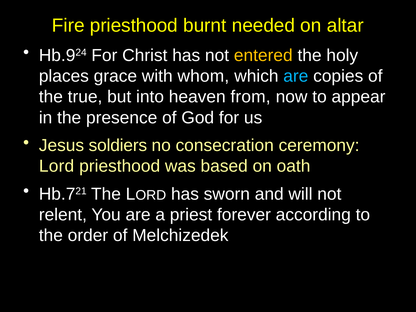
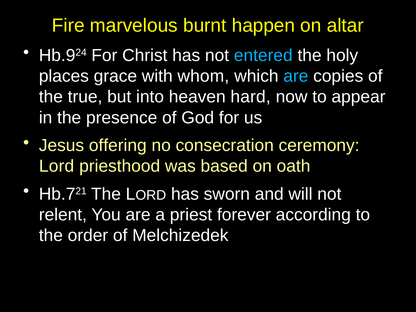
Fire priesthood: priesthood -> marvelous
needed: needed -> happen
entered colour: yellow -> light blue
from: from -> hard
soldiers: soldiers -> offering
